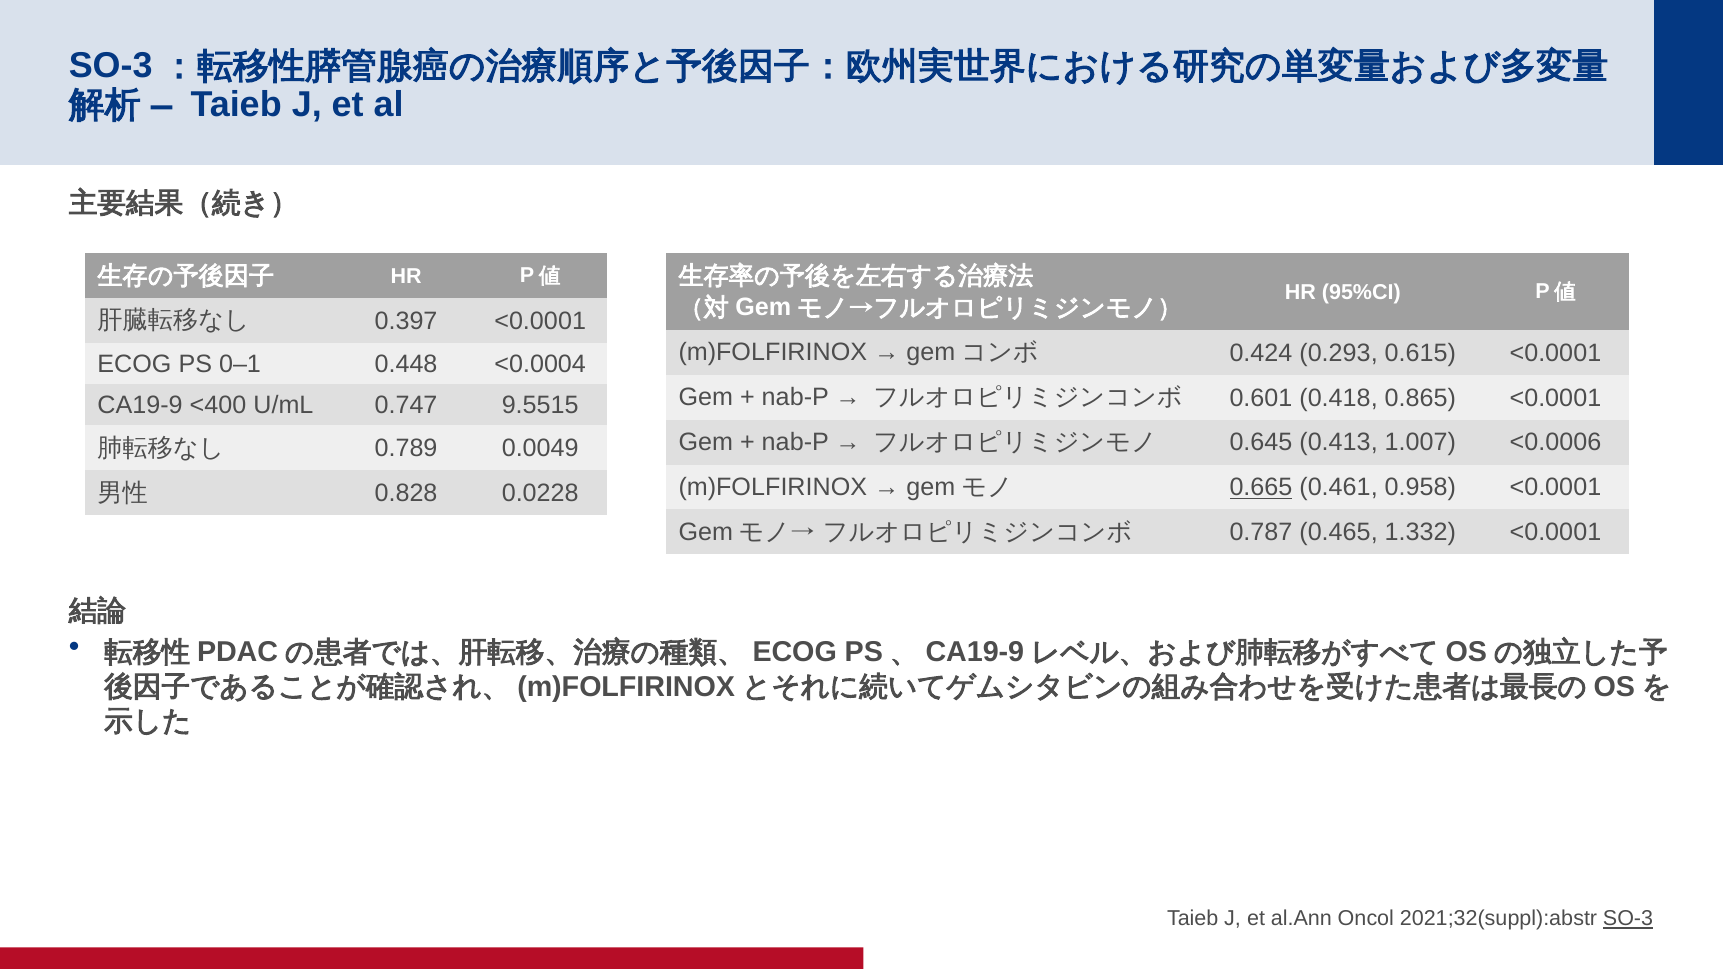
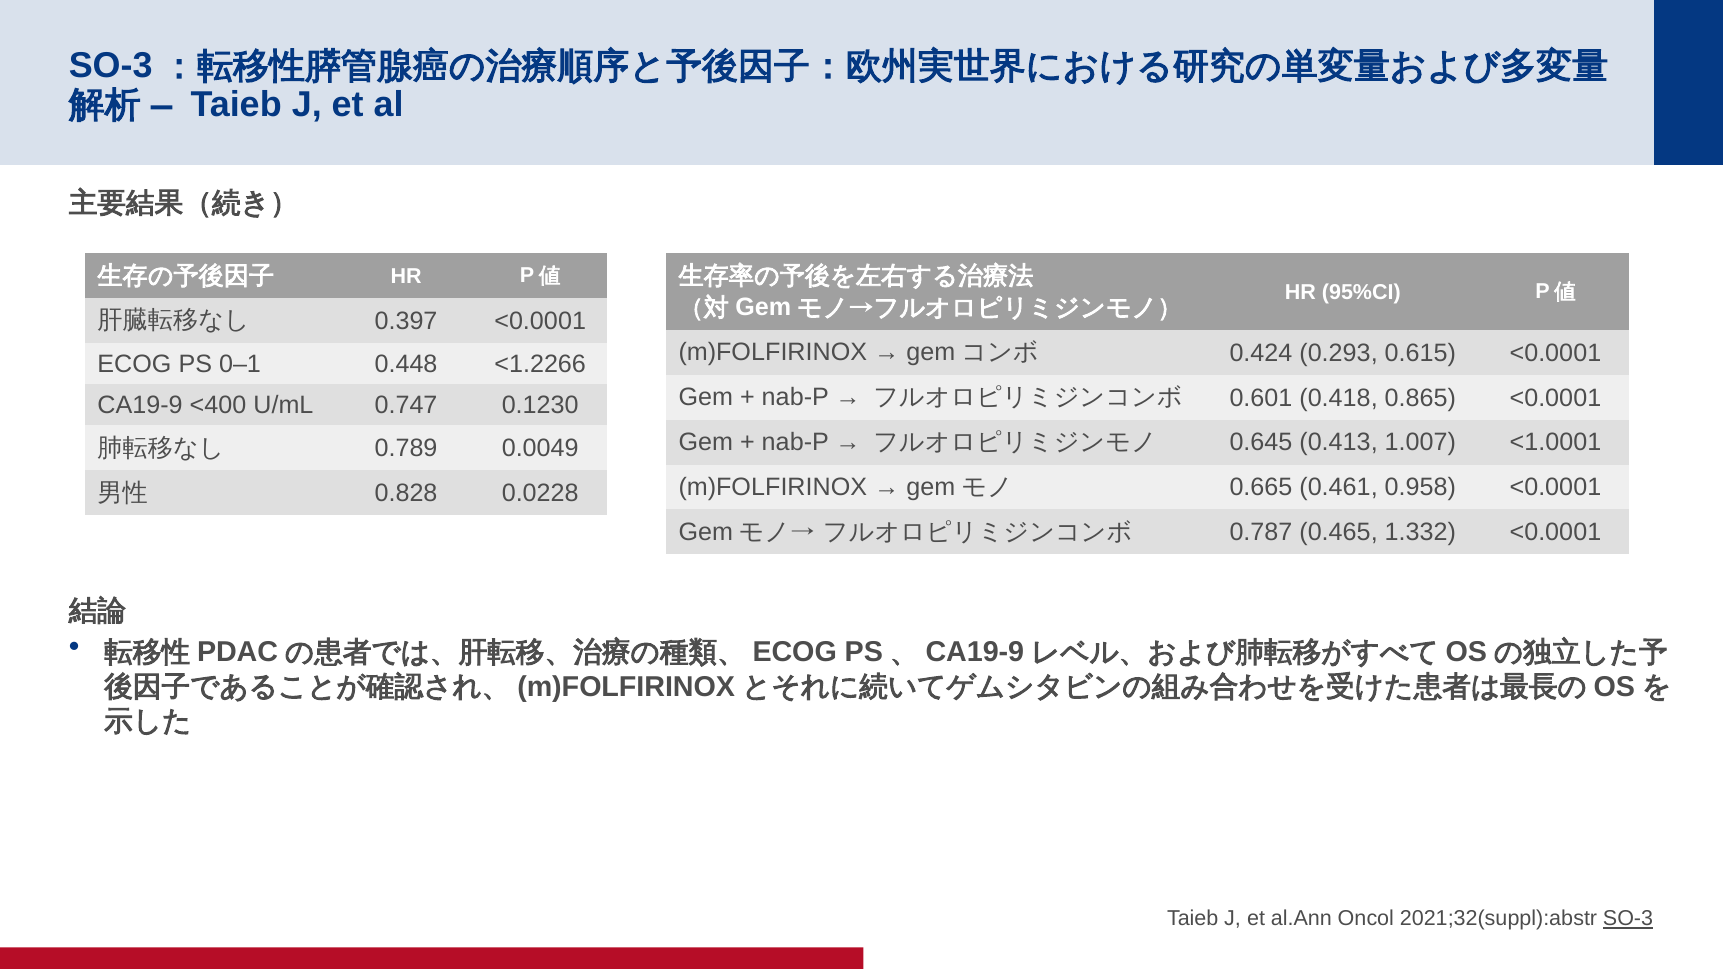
<0.0004: <0.0004 -> <1.2266
9.5515: 9.5515 -> 0.1230
<0.0006: <0.0006 -> <1.0001
0.665 underline: present -> none
